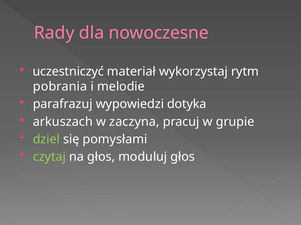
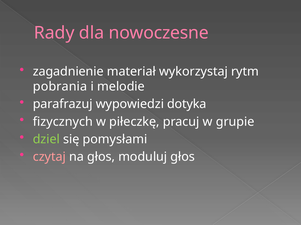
uczestniczyć: uczestniczyć -> zagadnienie
arkuszach: arkuszach -> fizycznych
zaczyna: zaczyna -> piłeczkę
czytaj colour: light green -> pink
